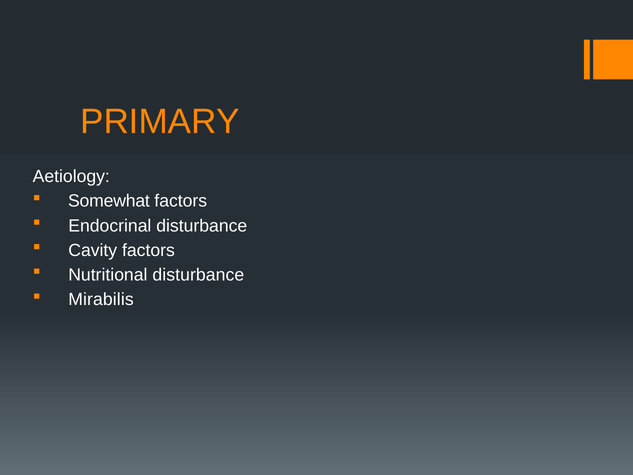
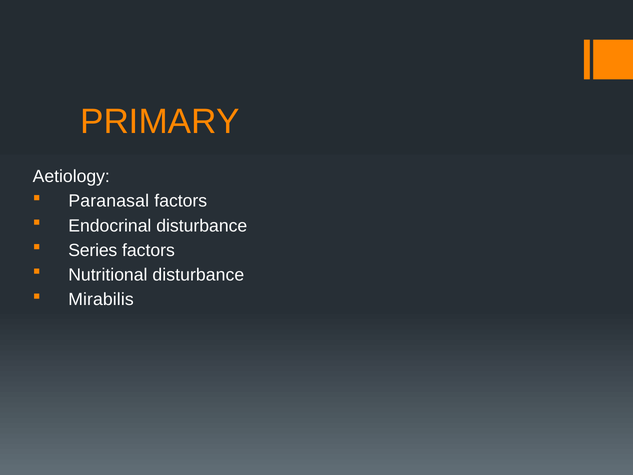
Somewhat: Somewhat -> Paranasal
Cavity: Cavity -> Series
